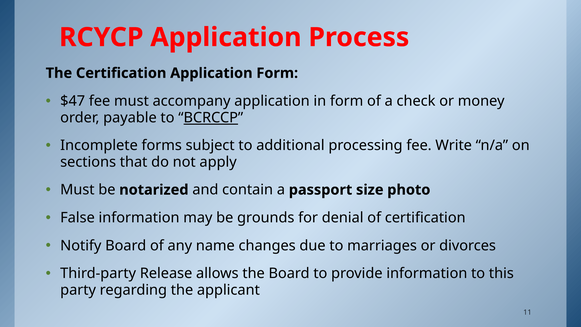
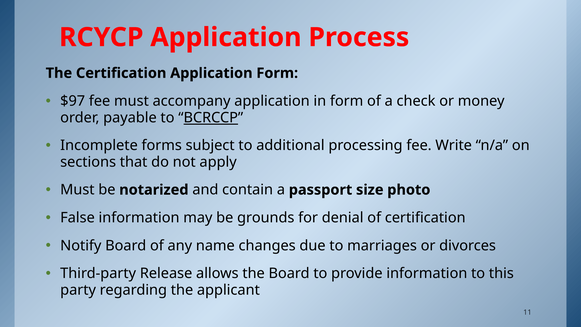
$47: $47 -> $97
